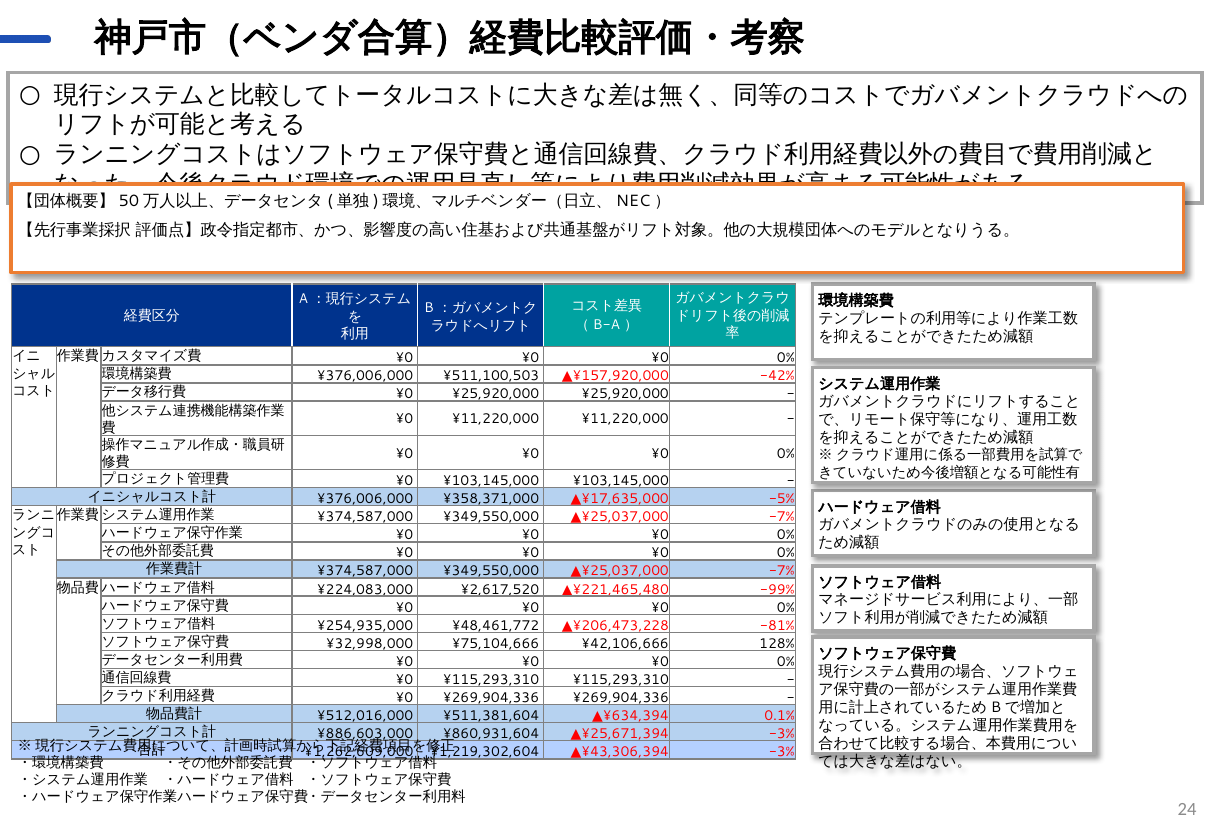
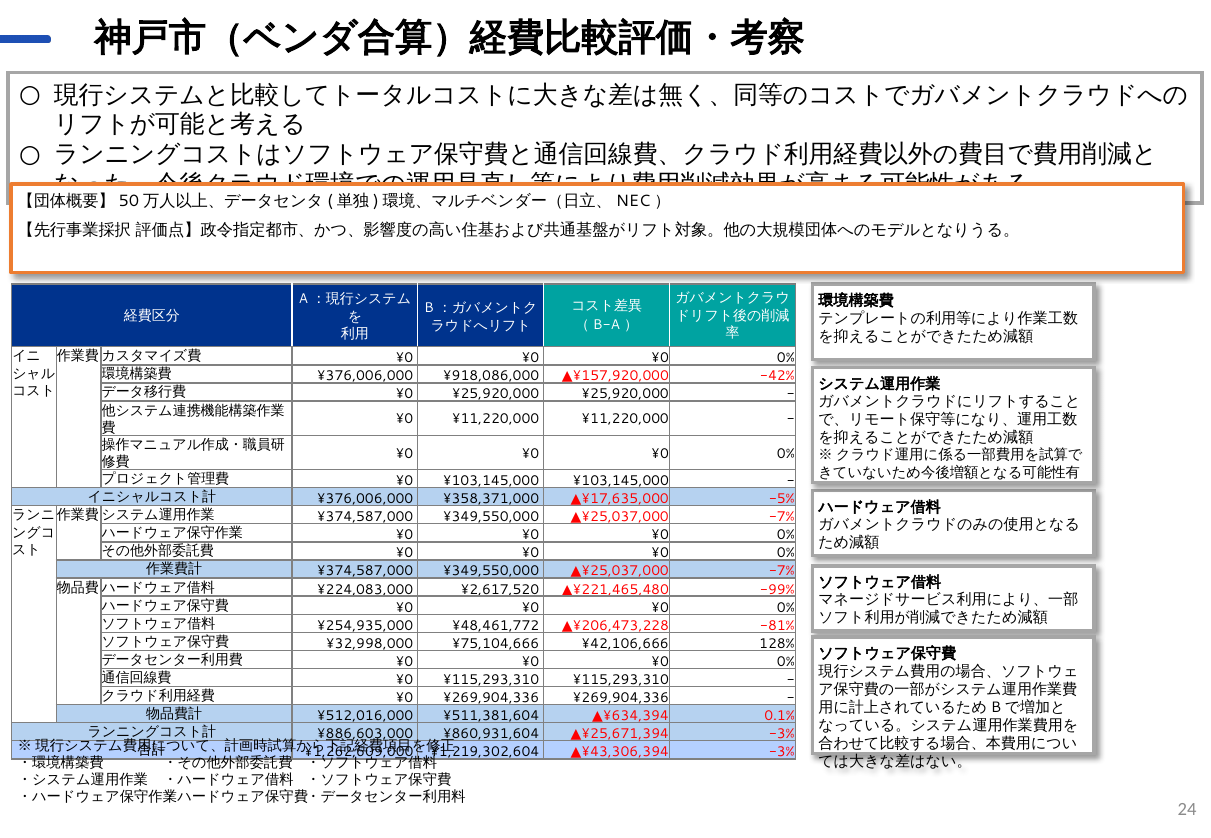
¥511,100,503: ¥511,100,503 -> ¥918,086,000
